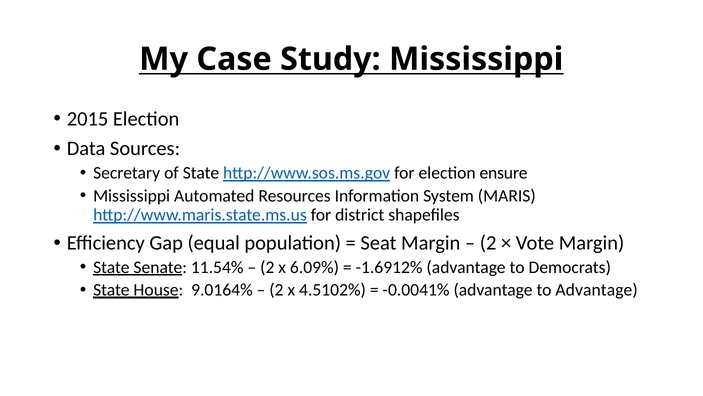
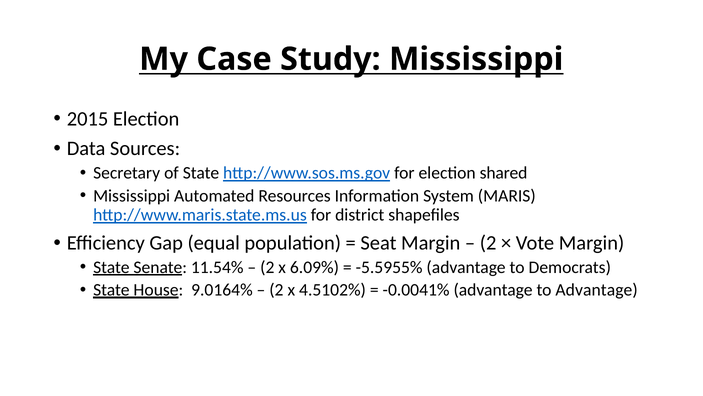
ensure: ensure -> shared
-1.6912%: -1.6912% -> -5.5955%
